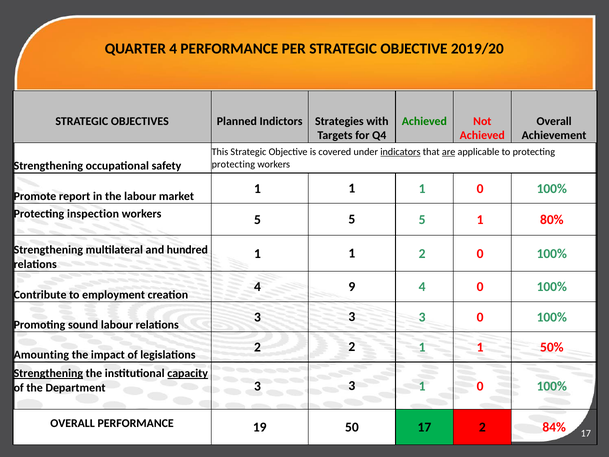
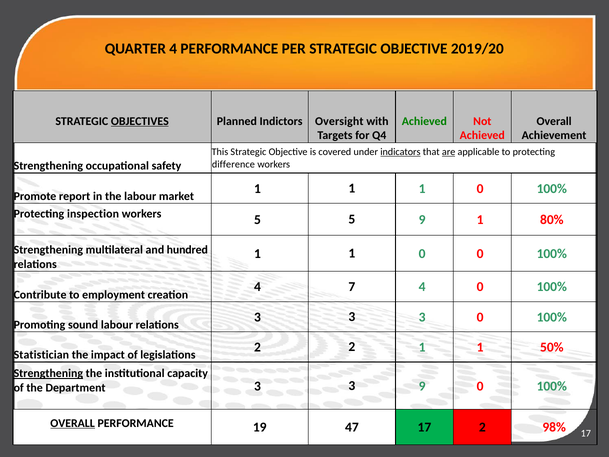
OBJECTIVES underline: none -> present
Strategies: Strategies -> Oversight
protecting at (233, 164): protecting -> difference
5 5 5: 5 -> 9
2 at (422, 254): 2 -> 0
9: 9 -> 7
Amounting: Amounting -> Statistician
capacity underline: present -> none
3 1: 1 -> 9
OVERALL at (73, 423) underline: none -> present
50: 50 -> 47
84%: 84% -> 98%
